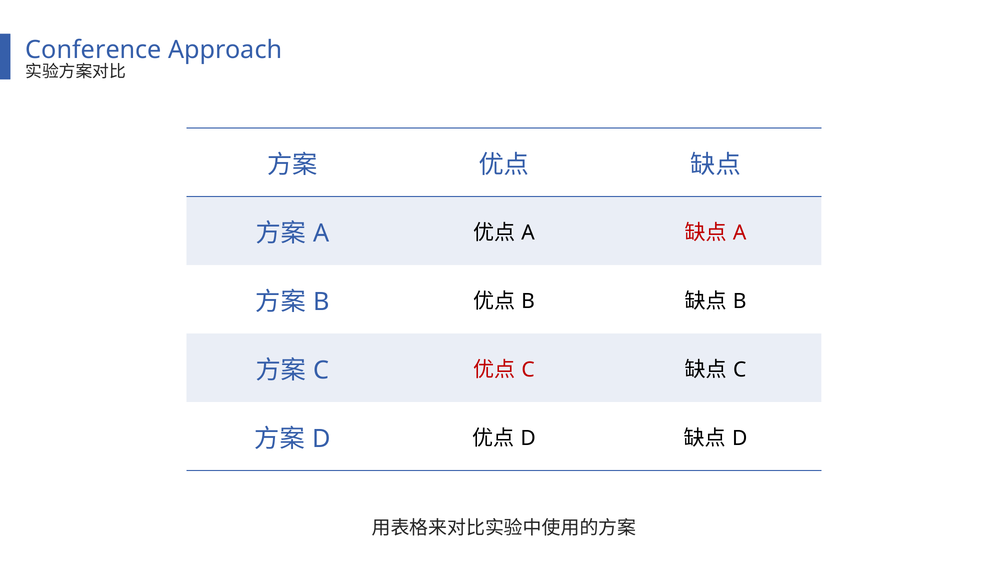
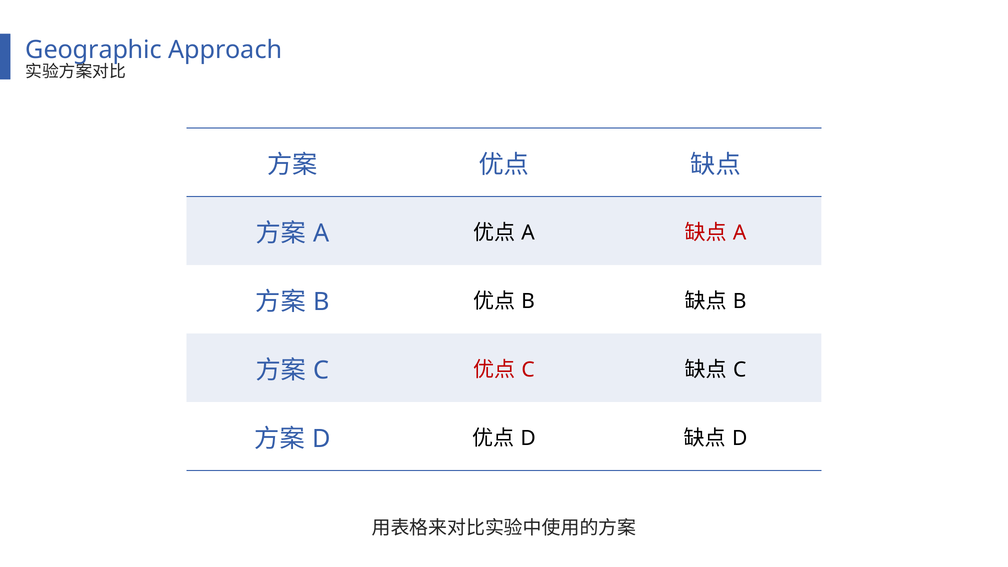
Conference: Conference -> Geographic
